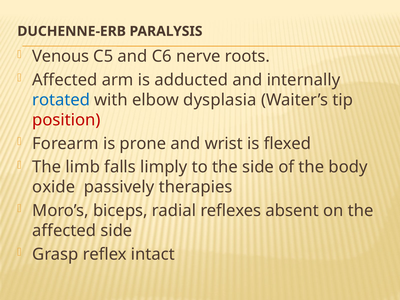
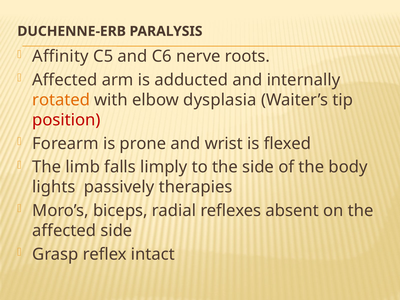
Venous: Venous -> Affinity
rotated colour: blue -> orange
oxide: oxide -> lights
